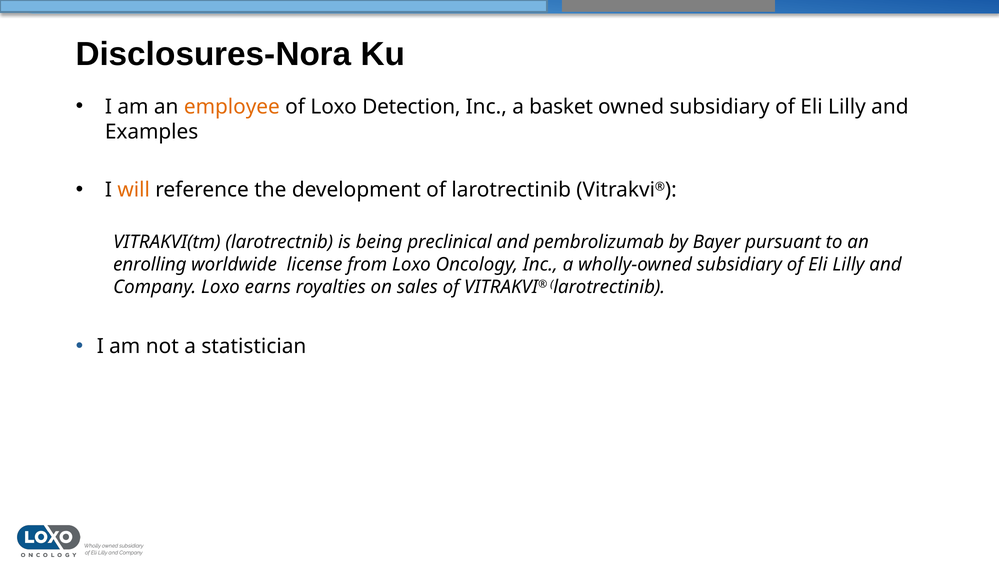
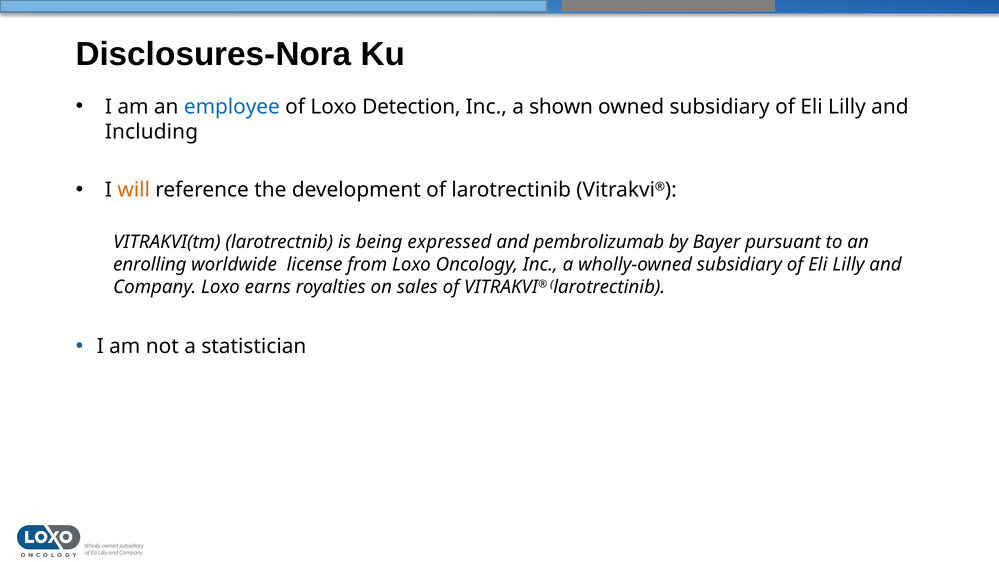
employee colour: orange -> blue
basket: basket -> shown
Examples: Examples -> Including
preclinical: preclinical -> expressed
